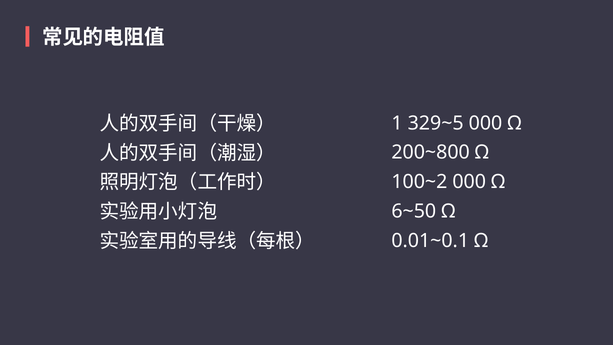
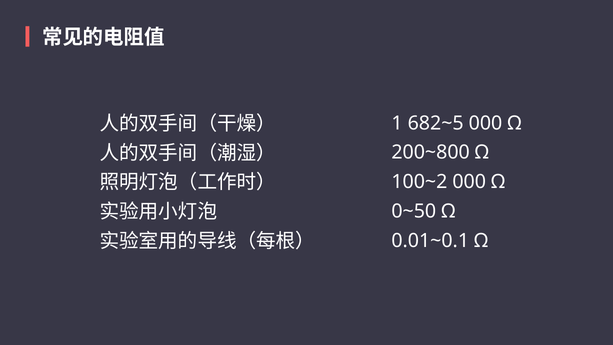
329~5: 329~5 -> 682~5
6~50: 6~50 -> 0~50
